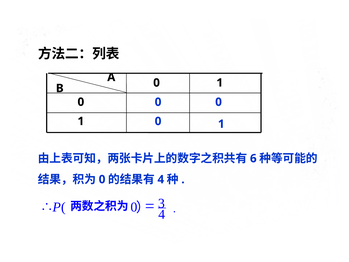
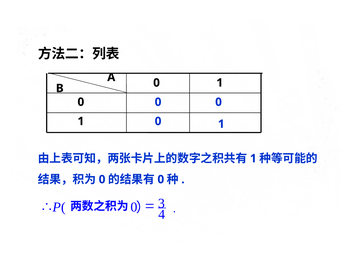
6 at (253, 158): 6 -> 1
4 at (161, 179): 4 -> 0
